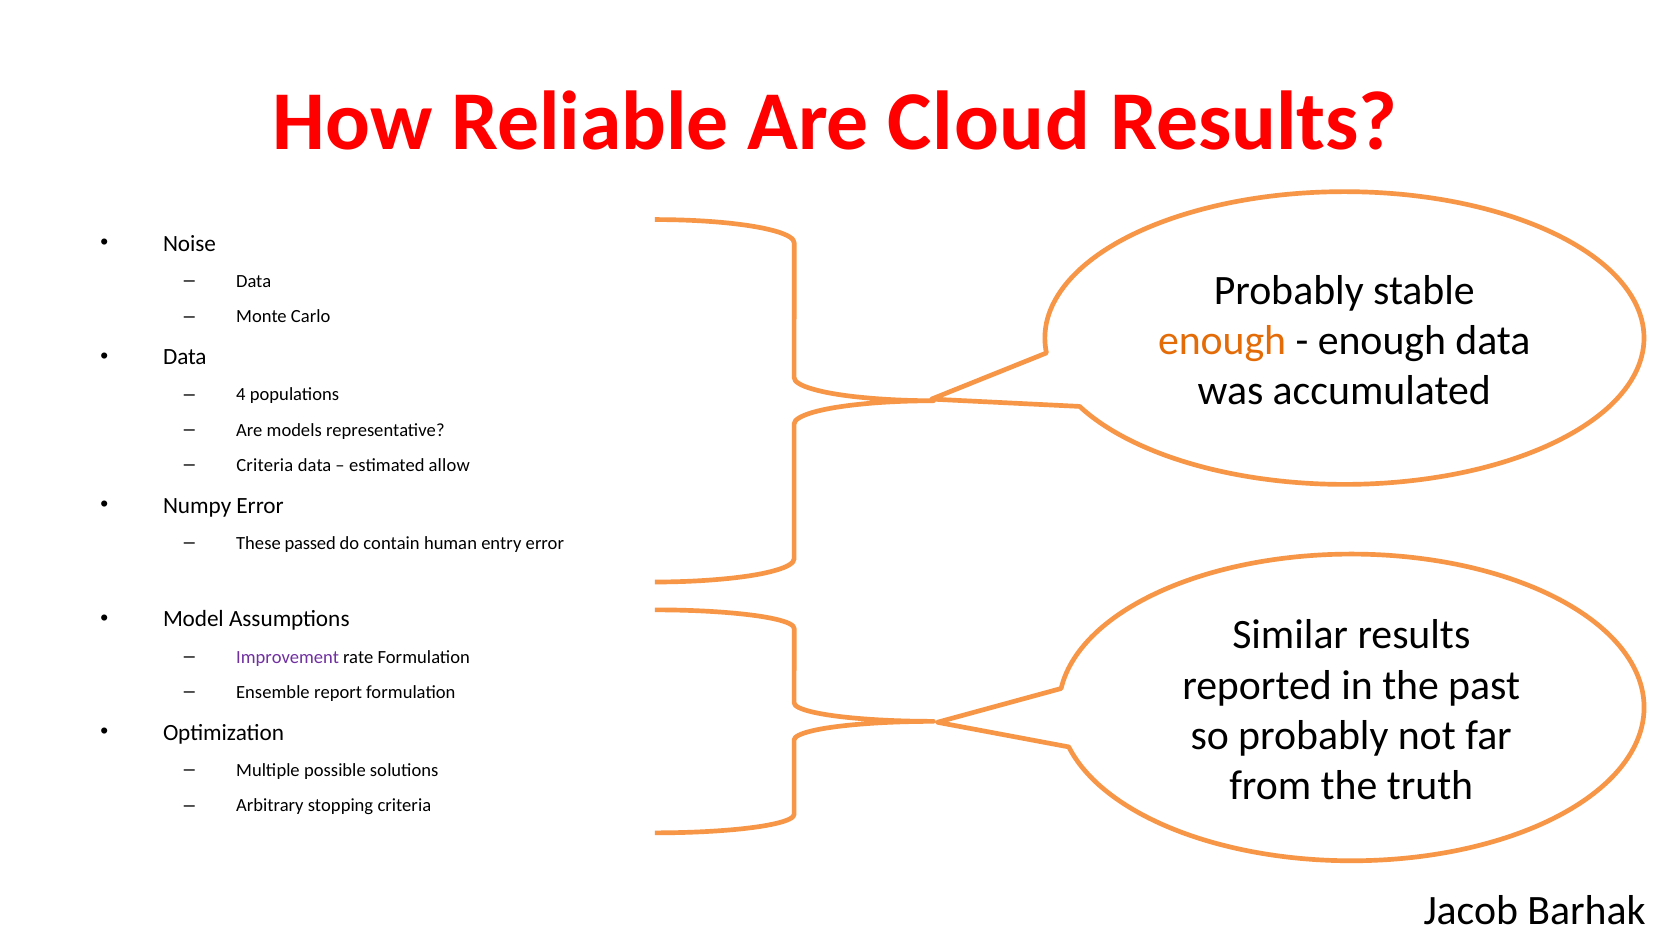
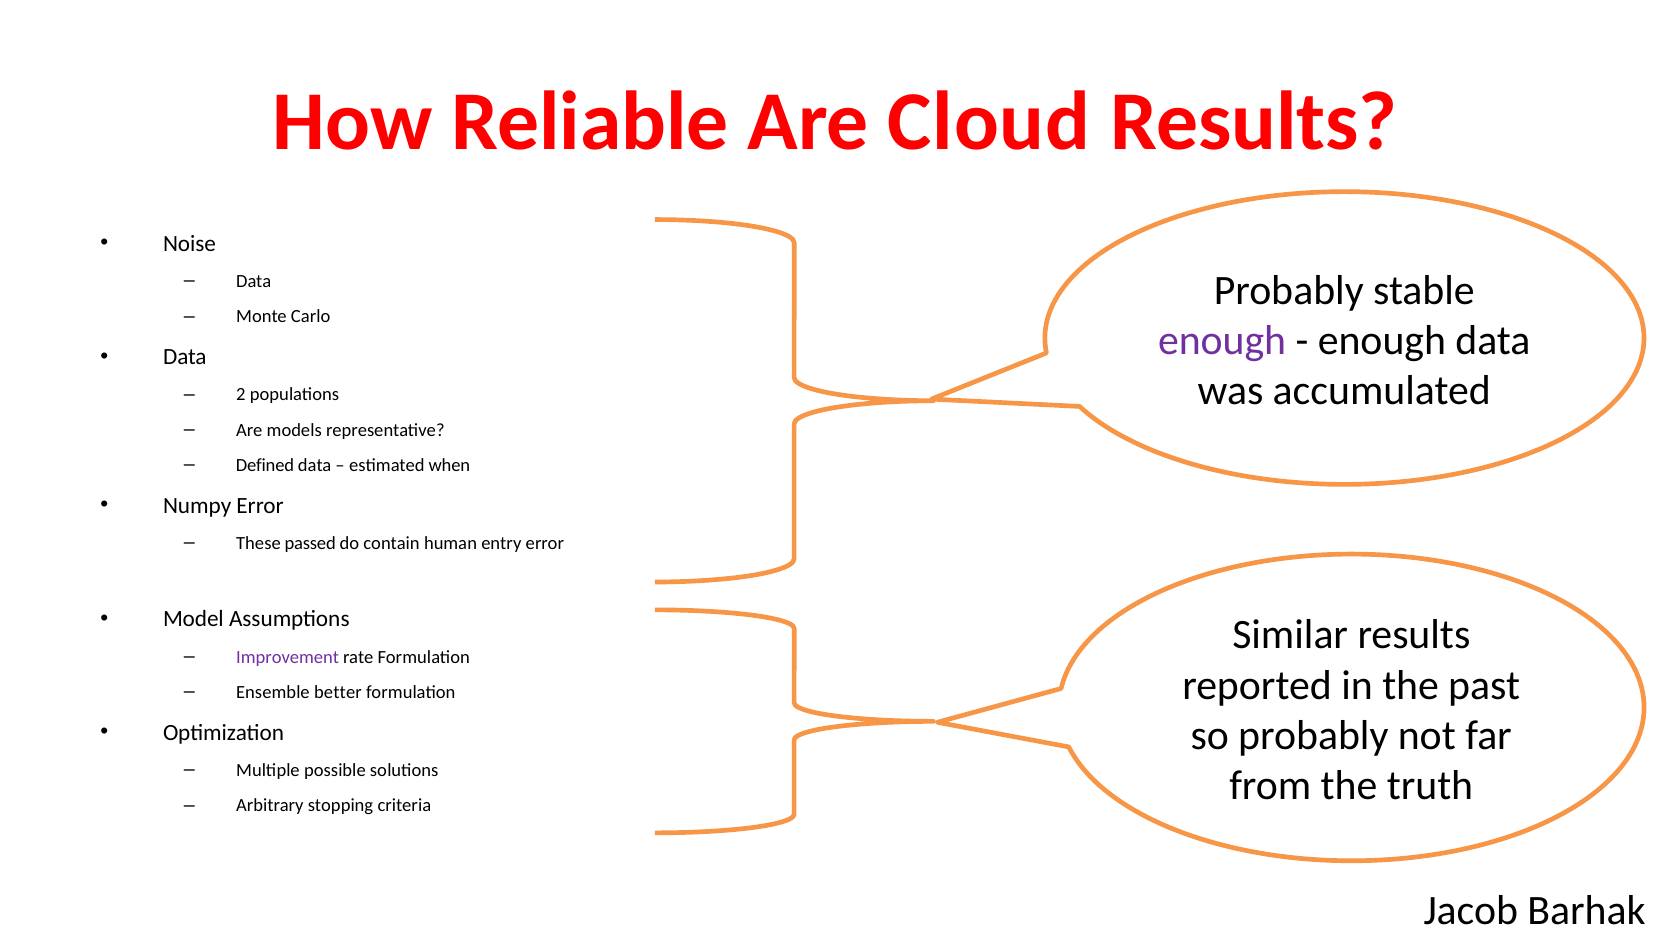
enough at (1222, 341) colour: orange -> purple
4: 4 -> 2
Criteria at (265, 465): Criteria -> Defined
allow: allow -> when
report: report -> better
